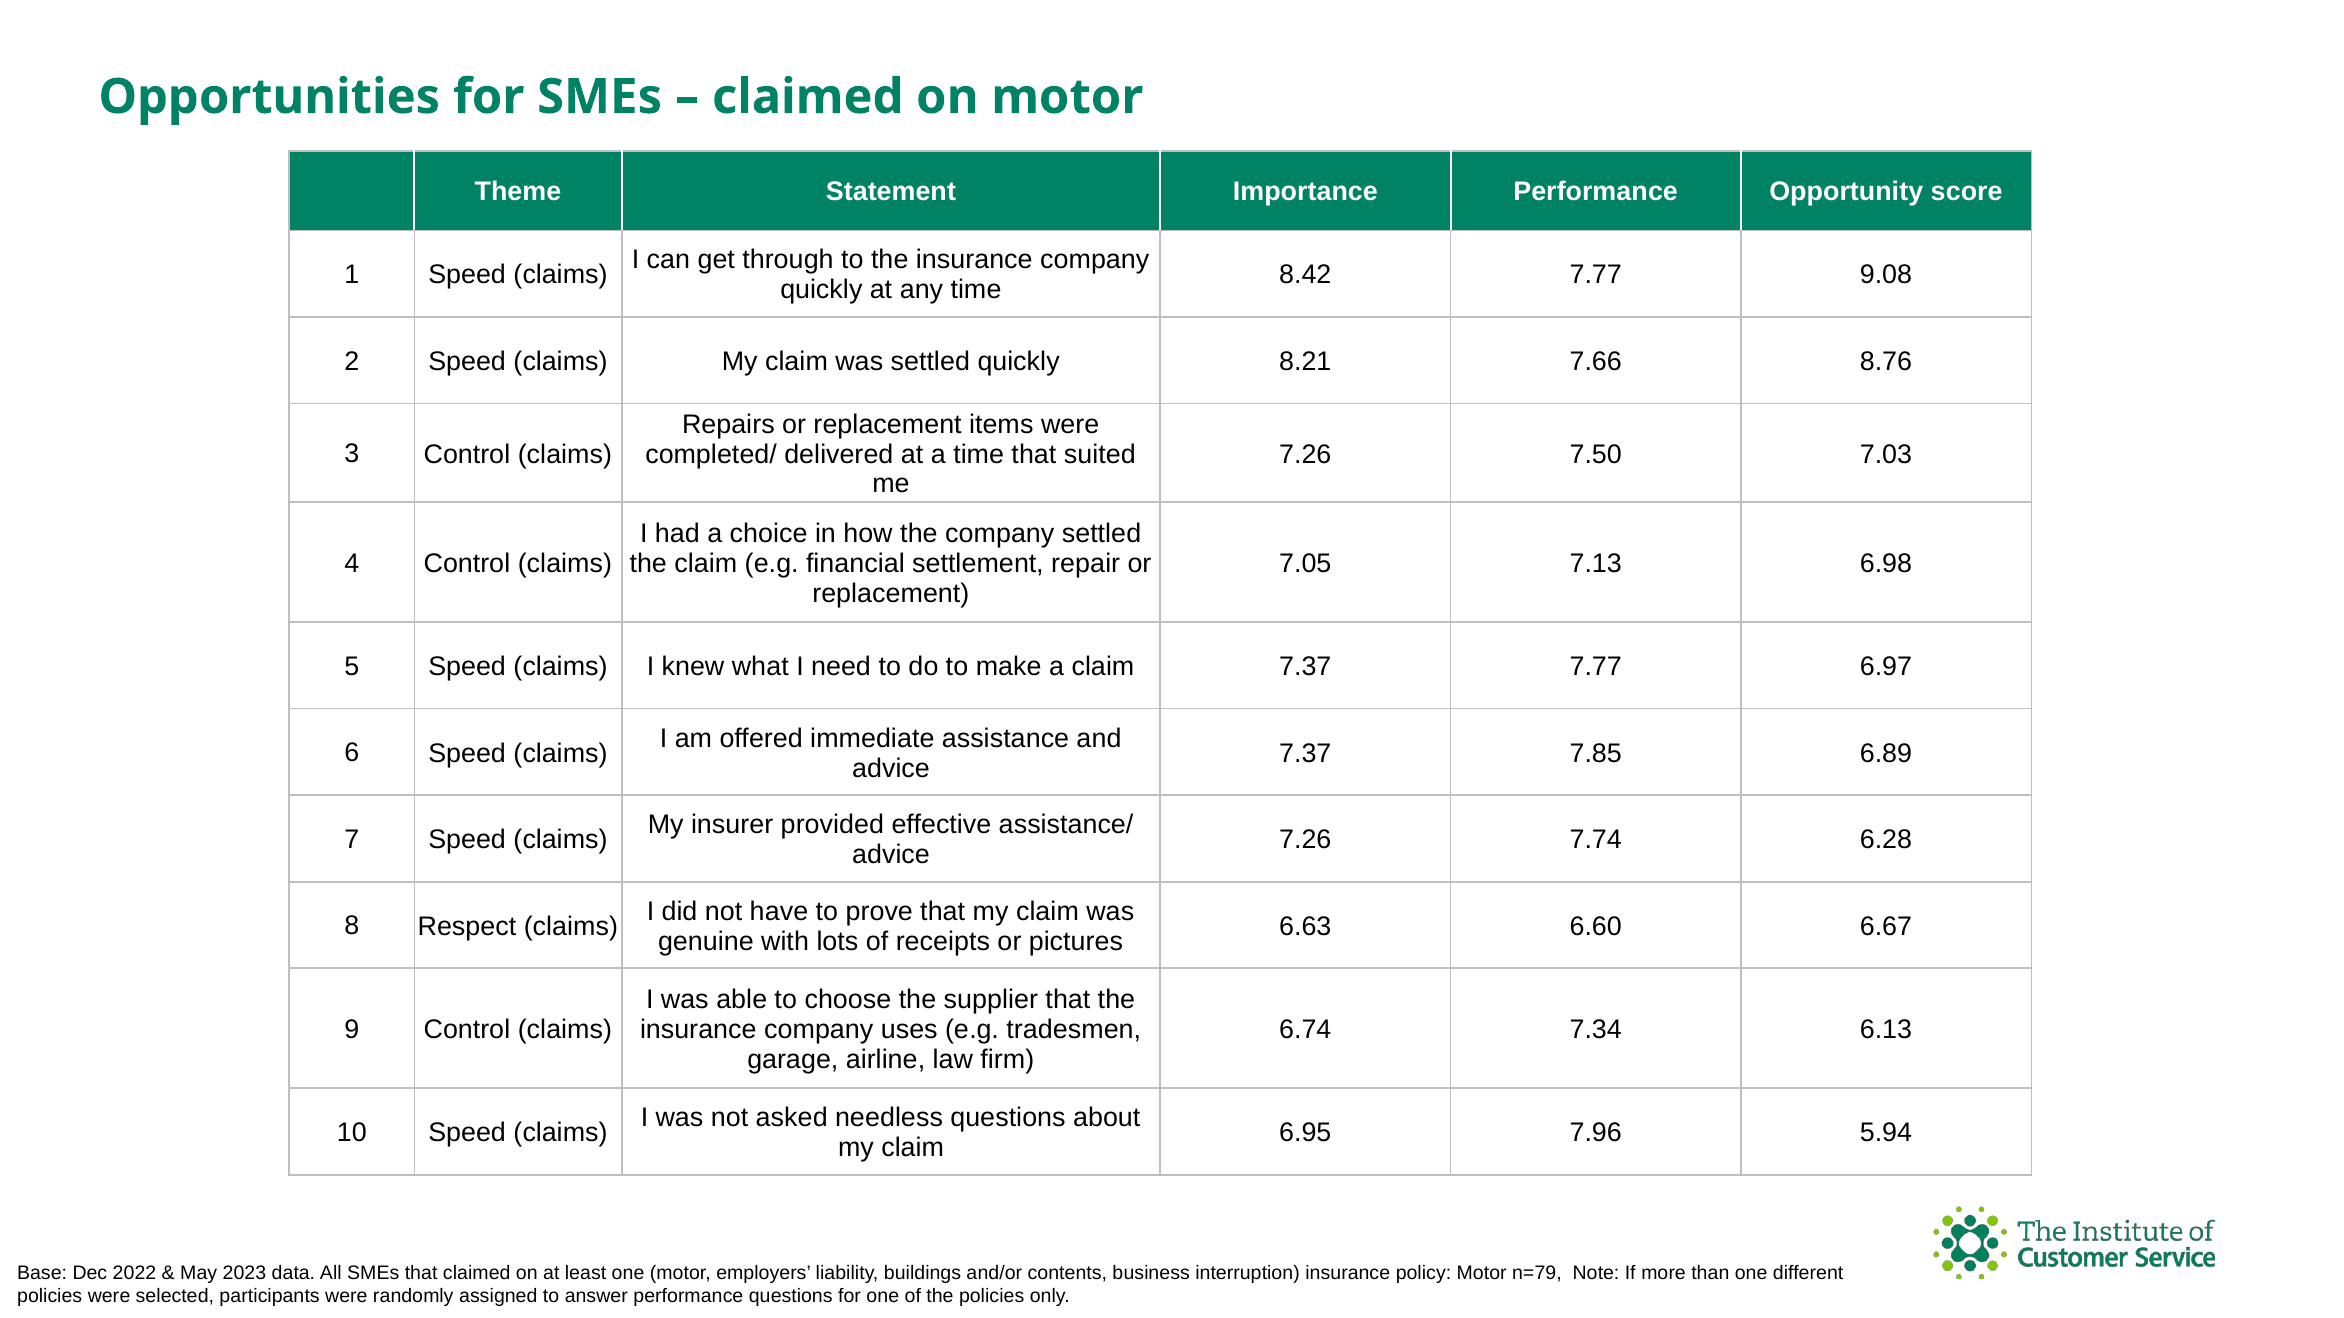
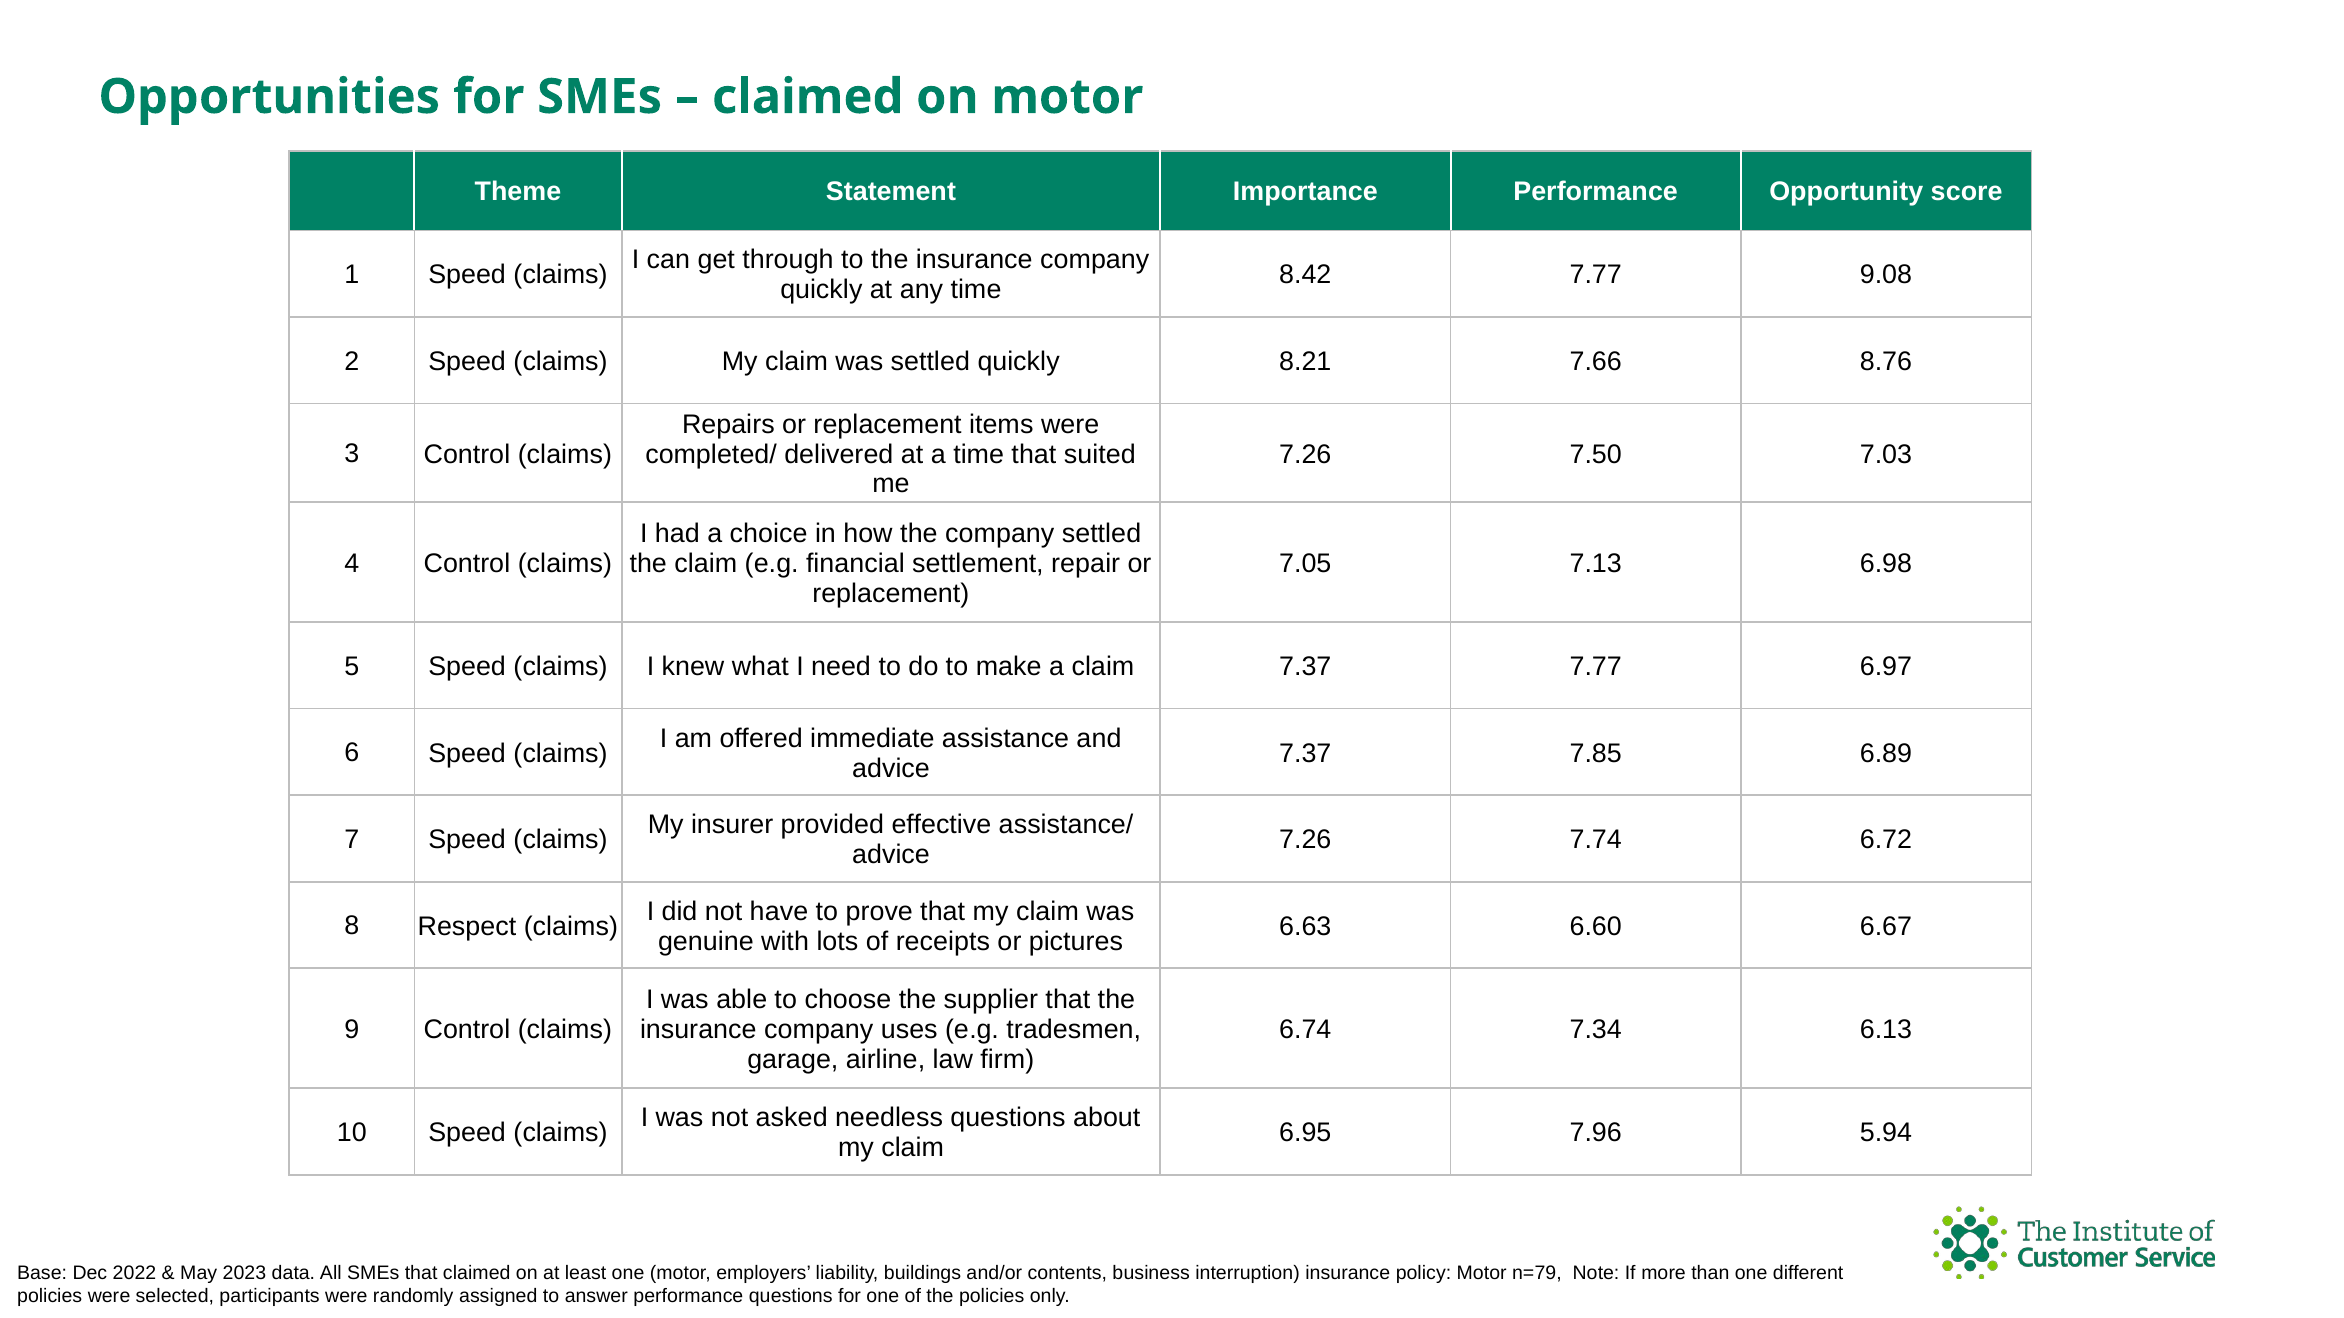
6.28: 6.28 -> 6.72
